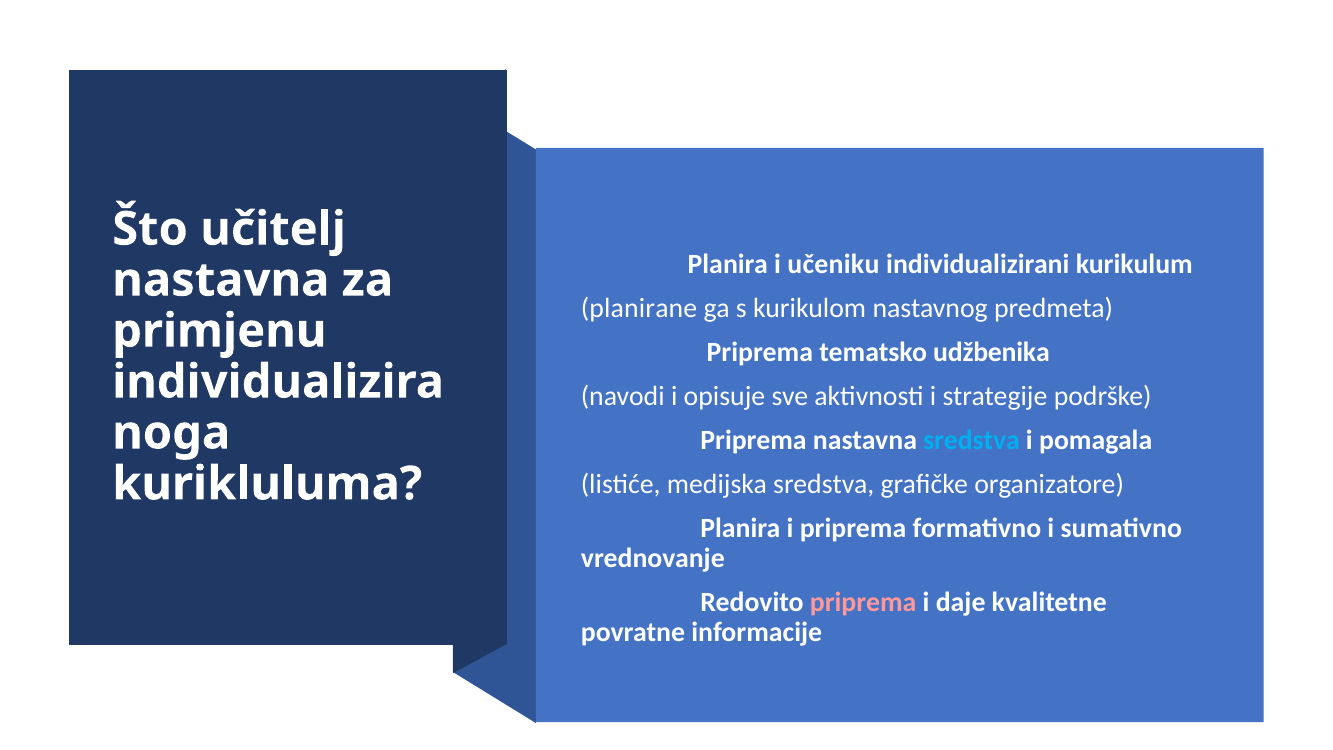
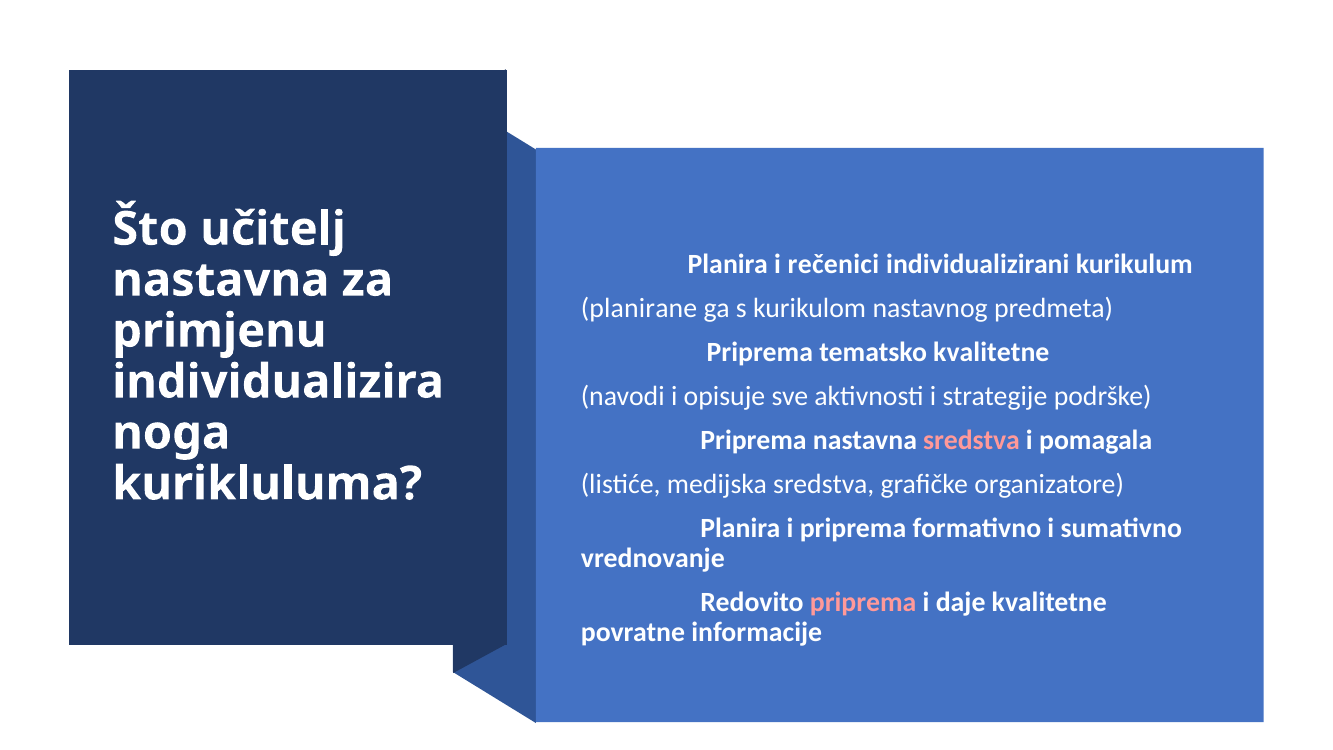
učeniku: učeniku -> rečenici
tematsko udžbenika: udžbenika -> kvalitetne
sredstva at (972, 440) colour: light blue -> pink
